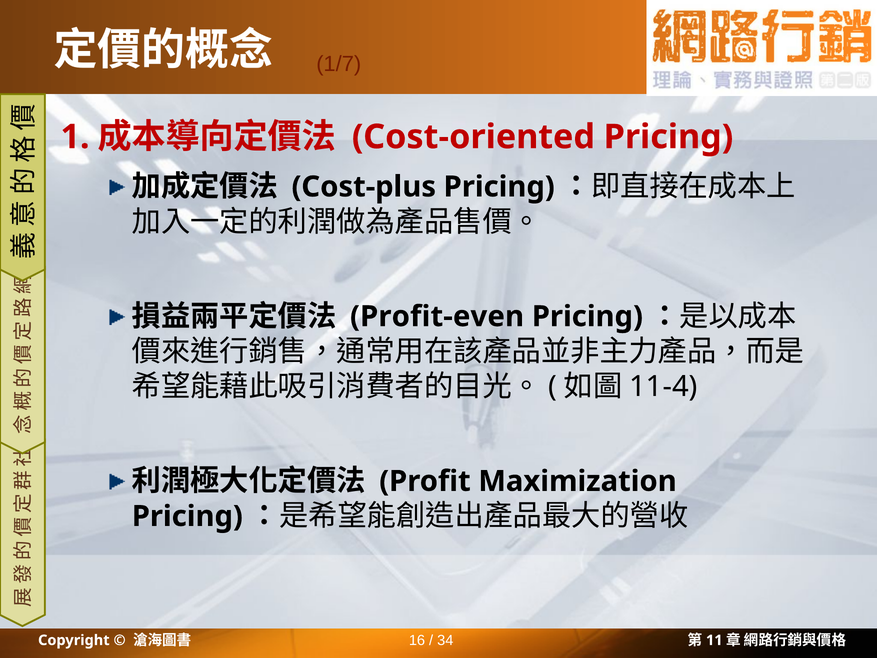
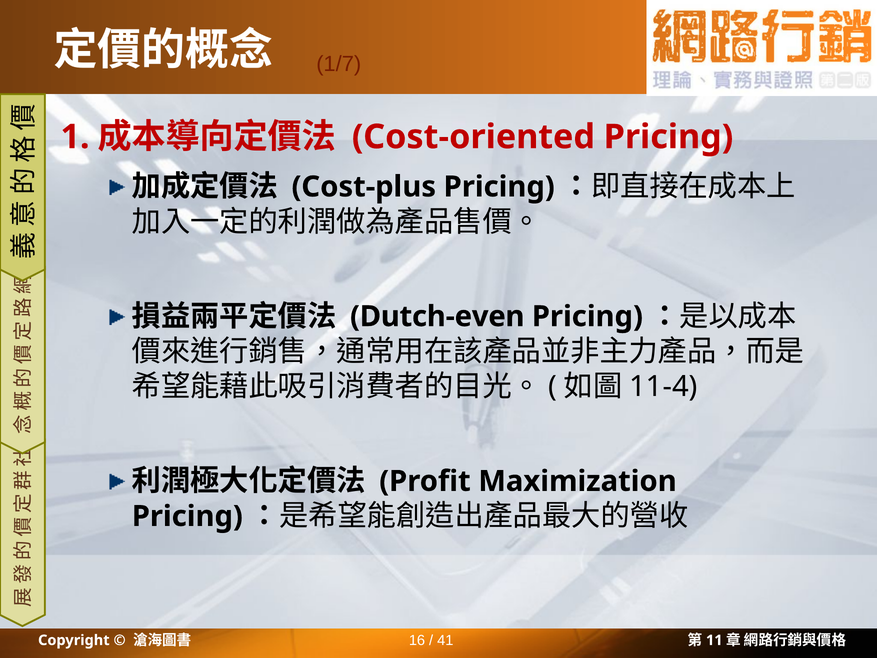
Profit-even: Profit-even -> Dutch-even
34: 34 -> 41
